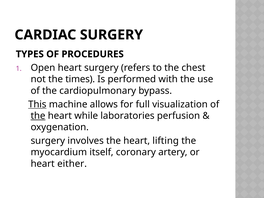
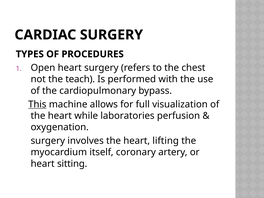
times: times -> teach
the at (38, 116) underline: present -> none
either: either -> sitting
